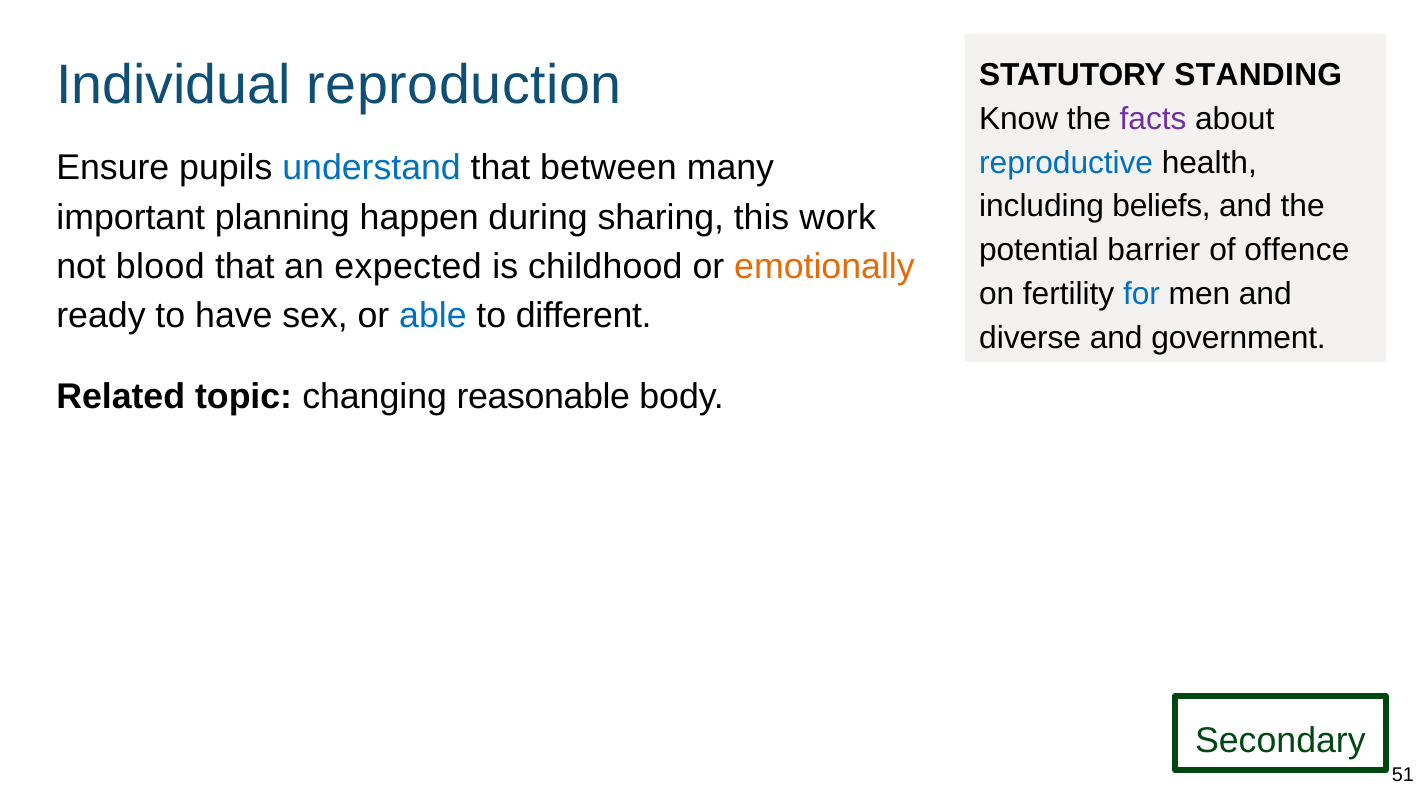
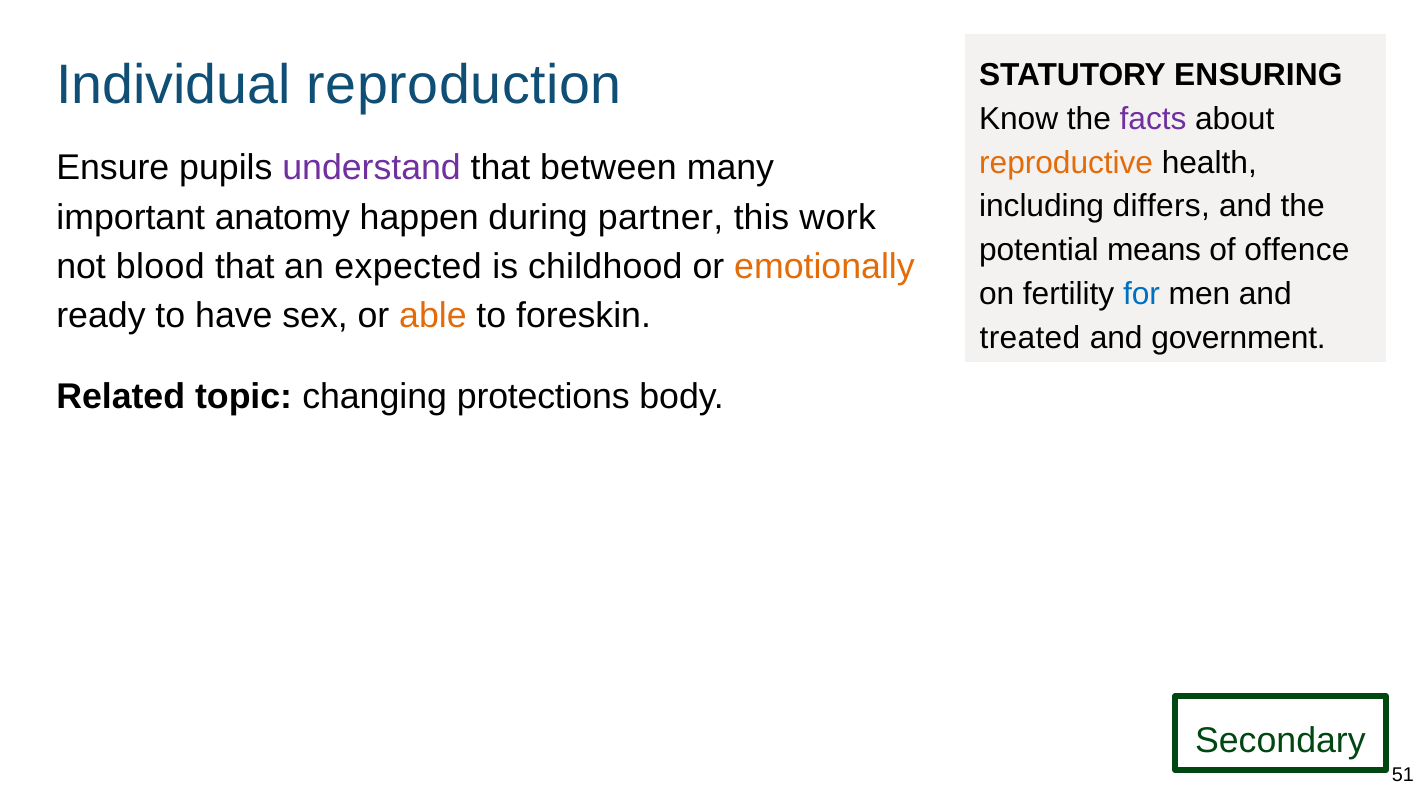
STANDING: STANDING -> ENSURING
reproductive colour: blue -> orange
understand colour: blue -> purple
beliefs: beliefs -> differs
planning: planning -> anatomy
sharing: sharing -> partner
barrier: barrier -> means
able colour: blue -> orange
different: different -> foreskin
diverse: diverse -> treated
reasonable: reasonable -> protections
